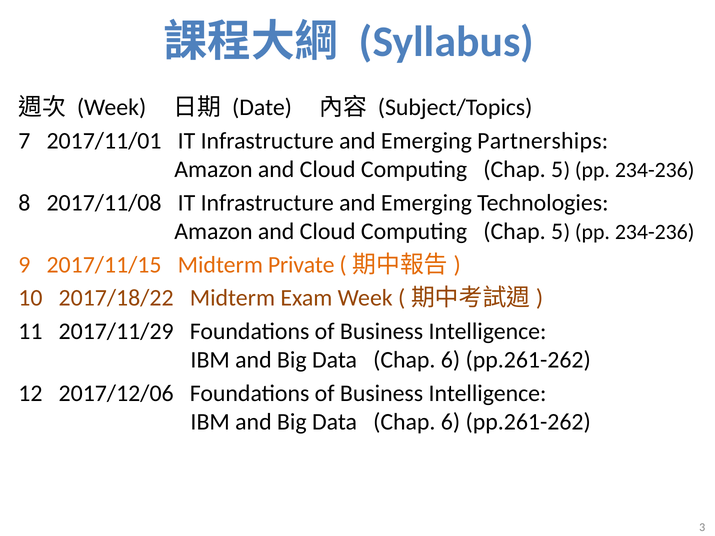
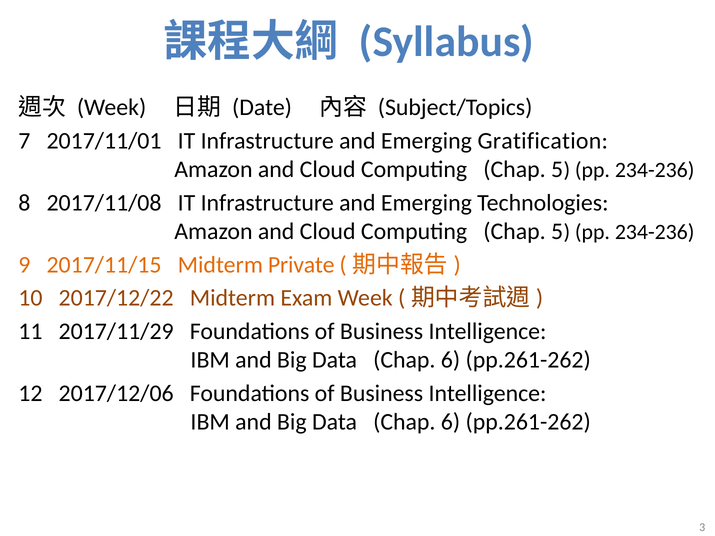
Partnerships: Partnerships -> Gratification
2017/18/22: 2017/18/22 -> 2017/12/22
